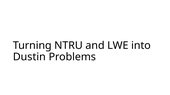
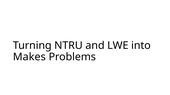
Dustin: Dustin -> Makes
